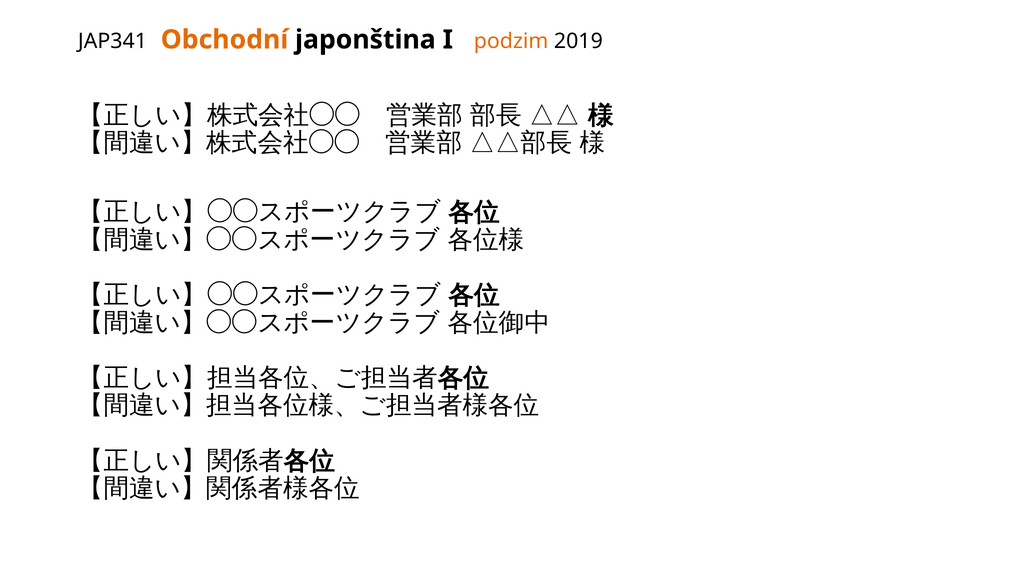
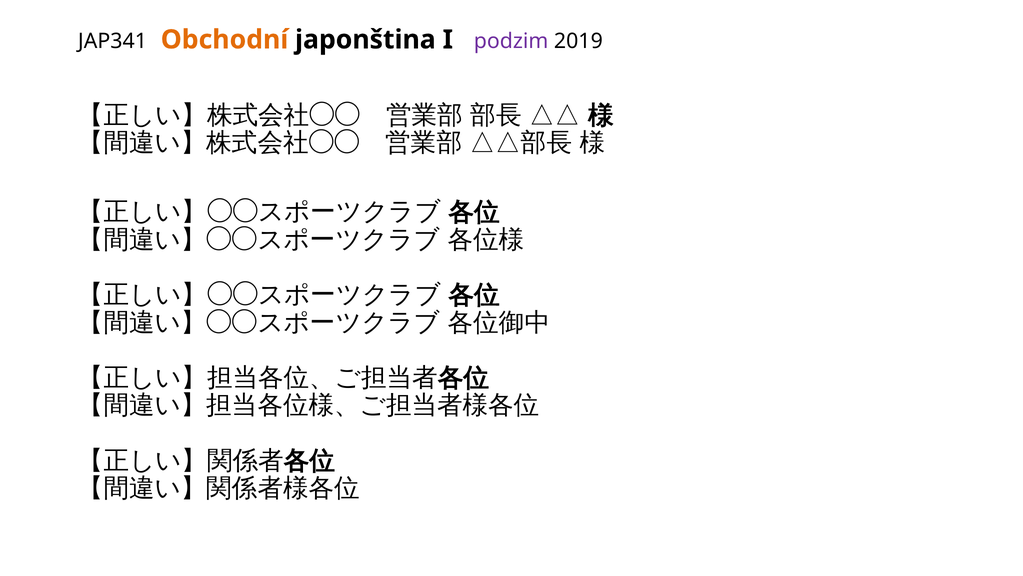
podzim colour: orange -> purple
